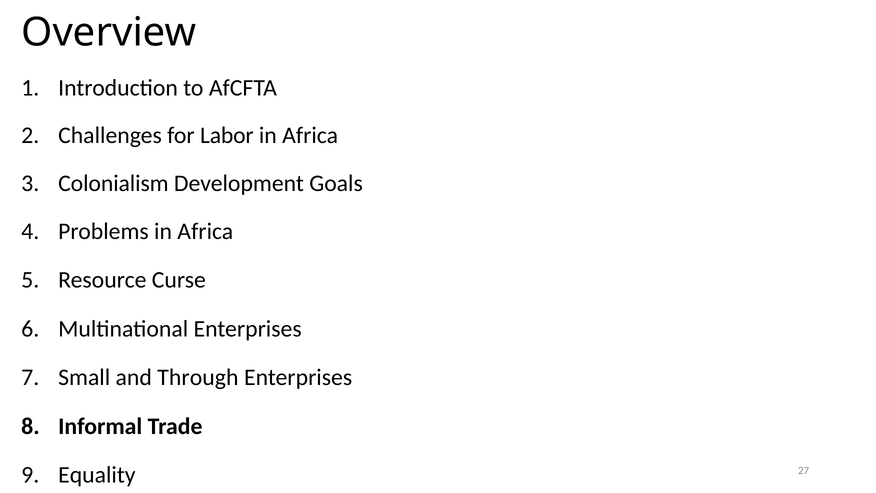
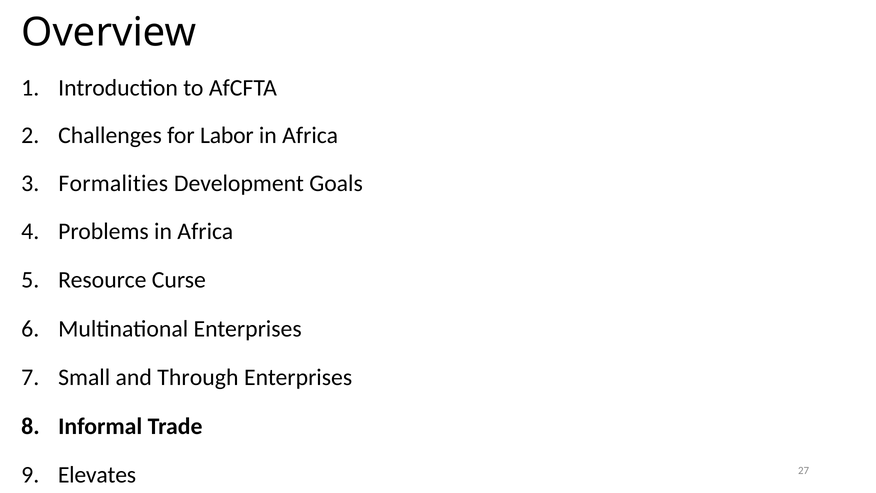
Colonialism: Colonialism -> Formalities
Equality: Equality -> Elevates
